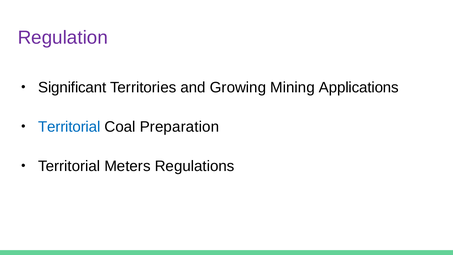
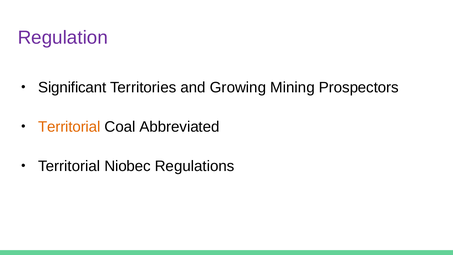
Applications: Applications -> Prospectors
Territorial at (69, 127) colour: blue -> orange
Preparation: Preparation -> Abbreviated
Meters: Meters -> Niobec
